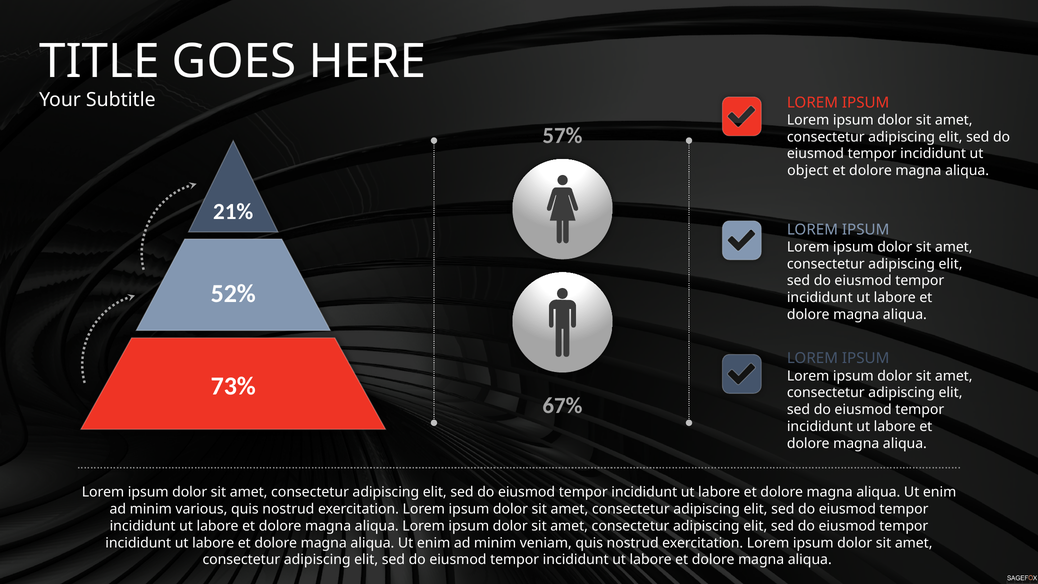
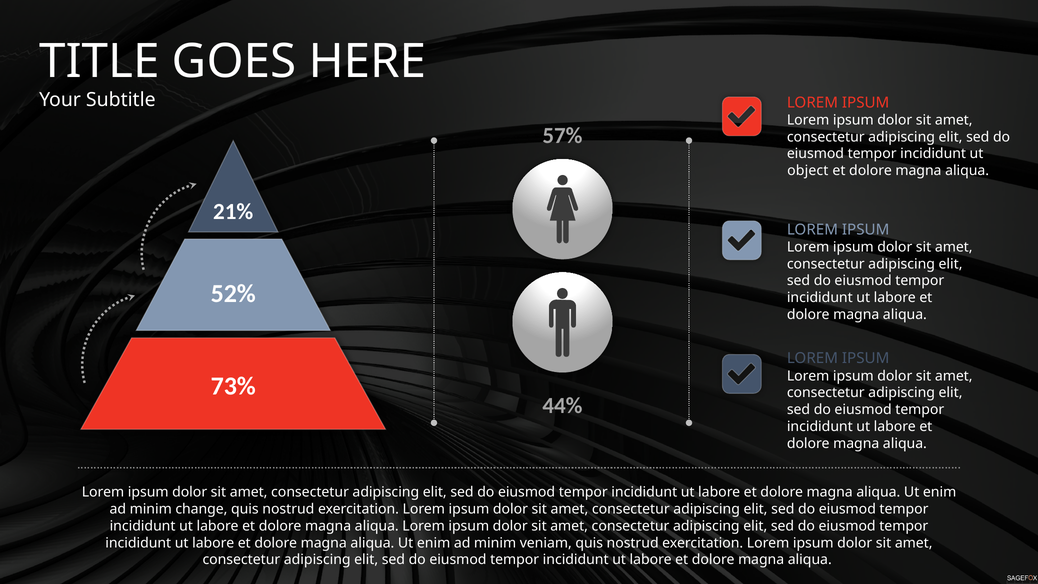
67%: 67% -> 44%
various: various -> change
